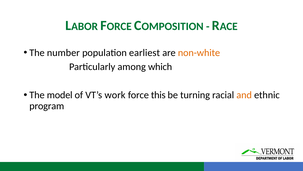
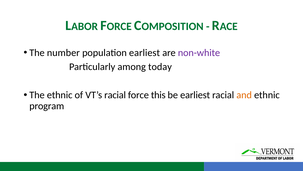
non-white colour: orange -> purple
which: which -> today
The model: model -> ethnic
VT’s work: work -> racial
be turning: turning -> earliest
